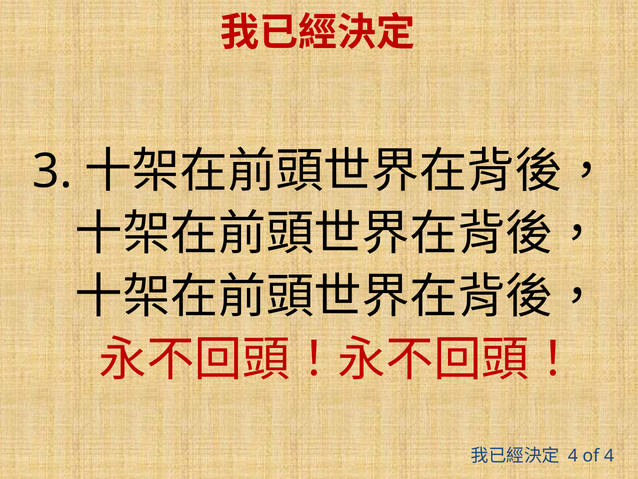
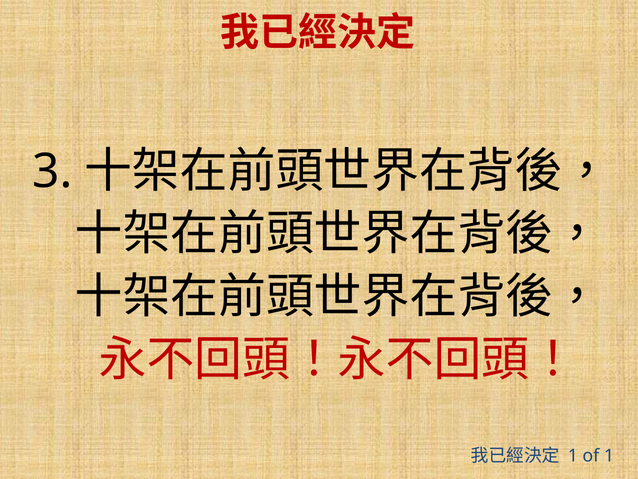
4 at (573, 455): 4 -> 1
of 4: 4 -> 1
